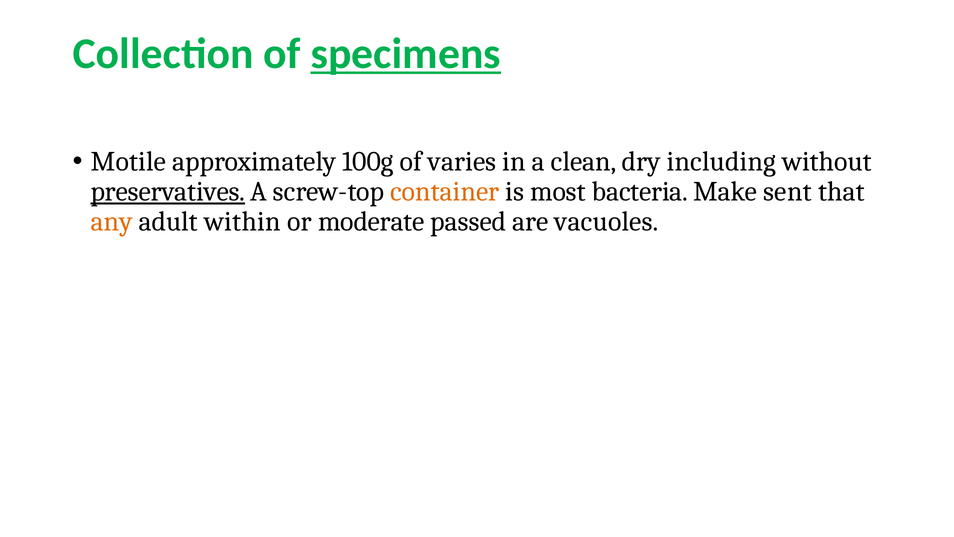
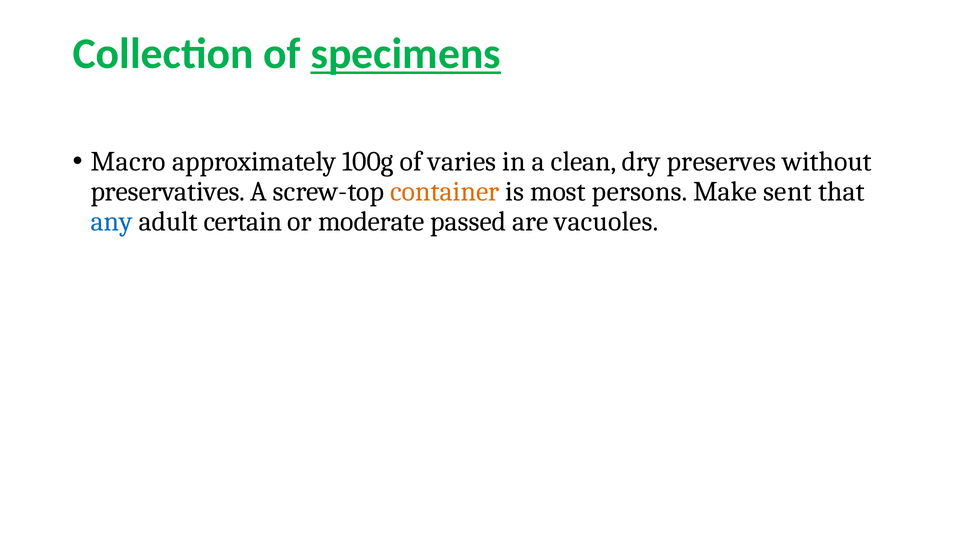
Motile: Motile -> Macro
including: including -> preserves
preservatives underline: present -> none
bacteria: bacteria -> persons
any colour: orange -> blue
within: within -> certain
